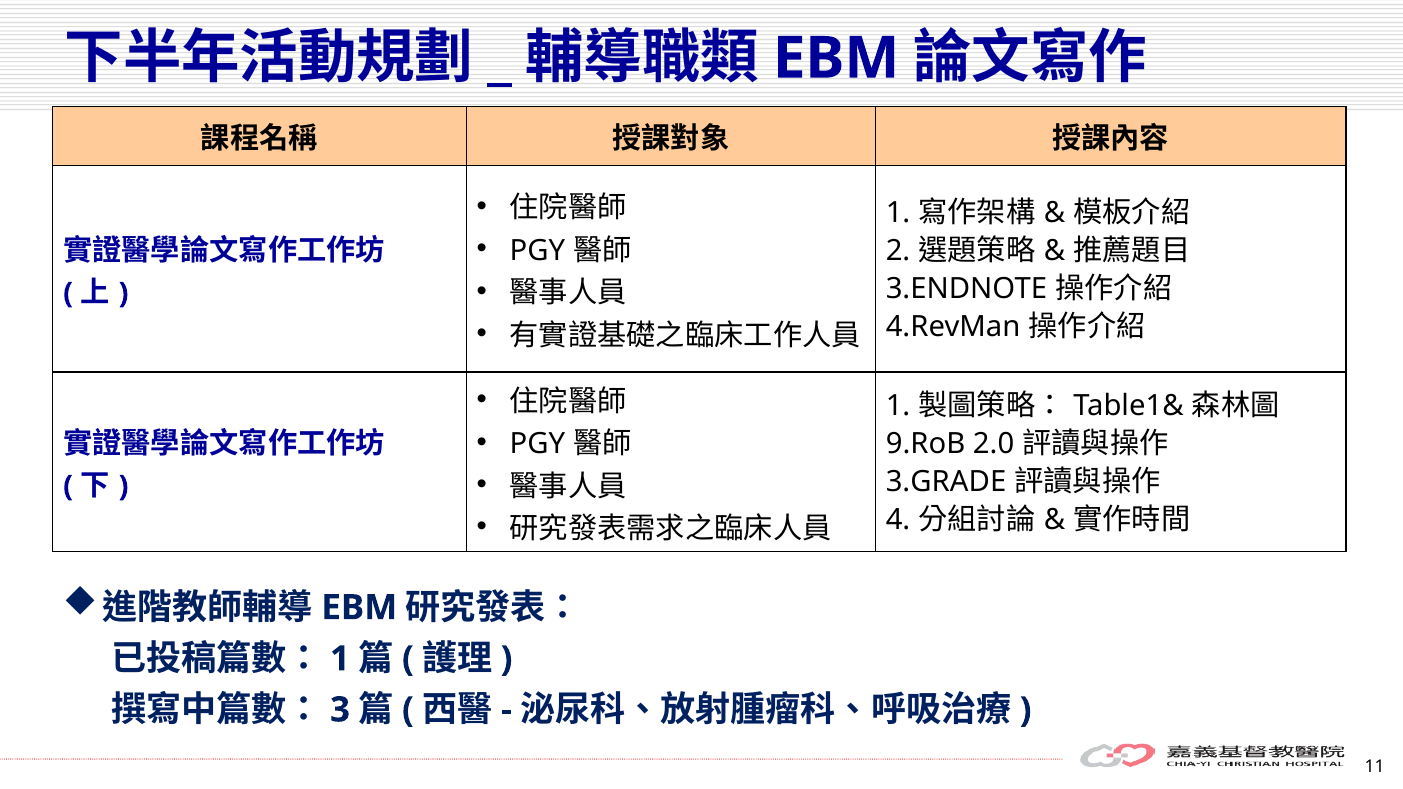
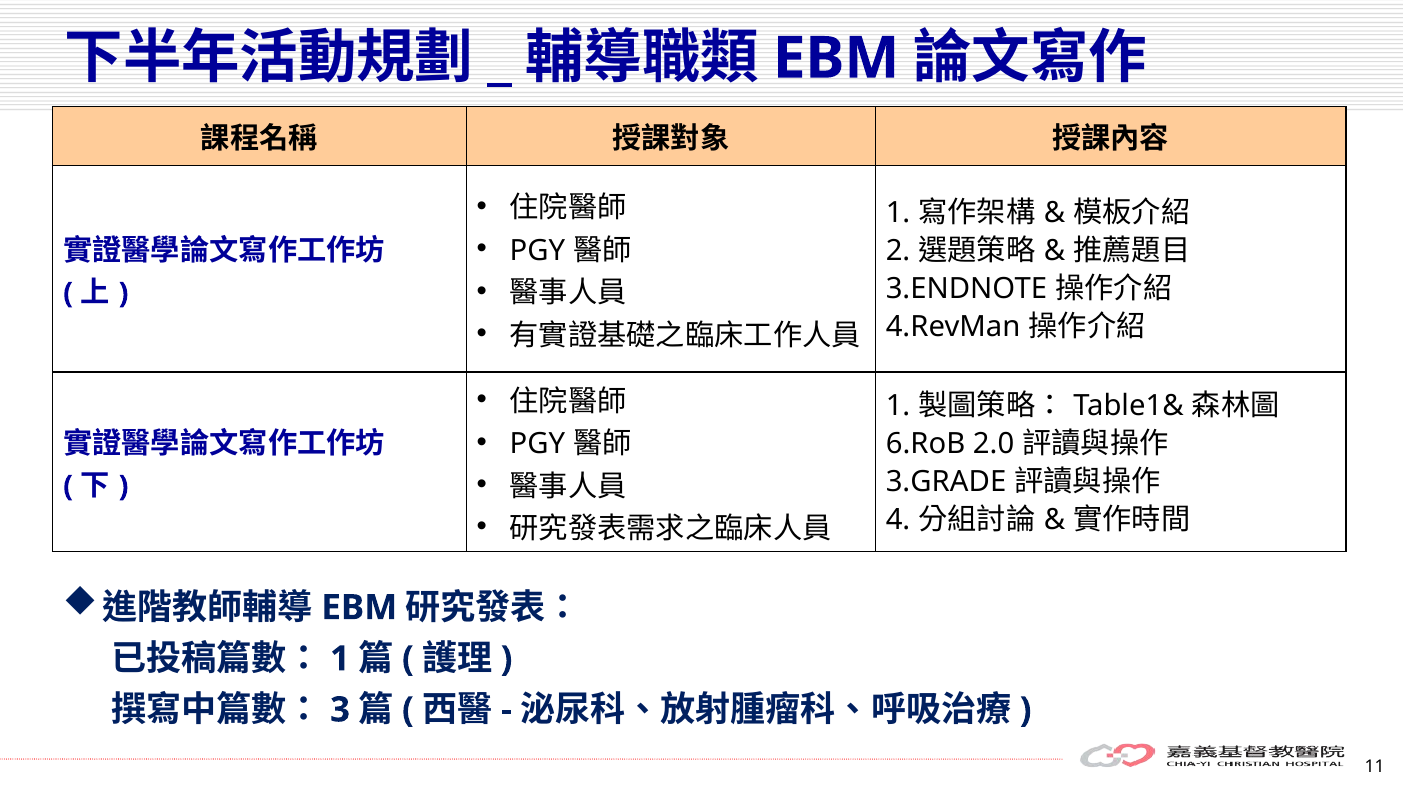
9.RoB: 9.RoB -> 6.RoB
